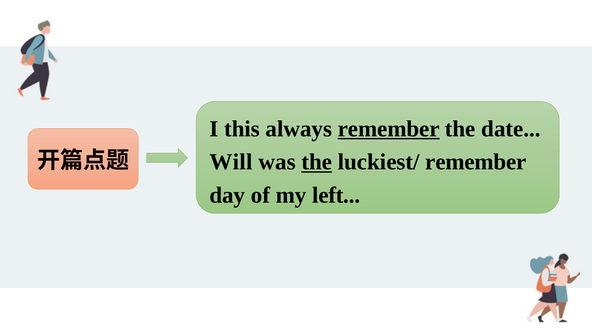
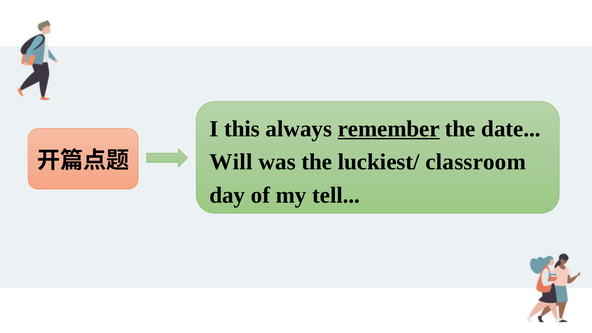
the at (317, 162) underline: present -> none
luckiest/ remember: remember -> classroom
left: left -> tell
